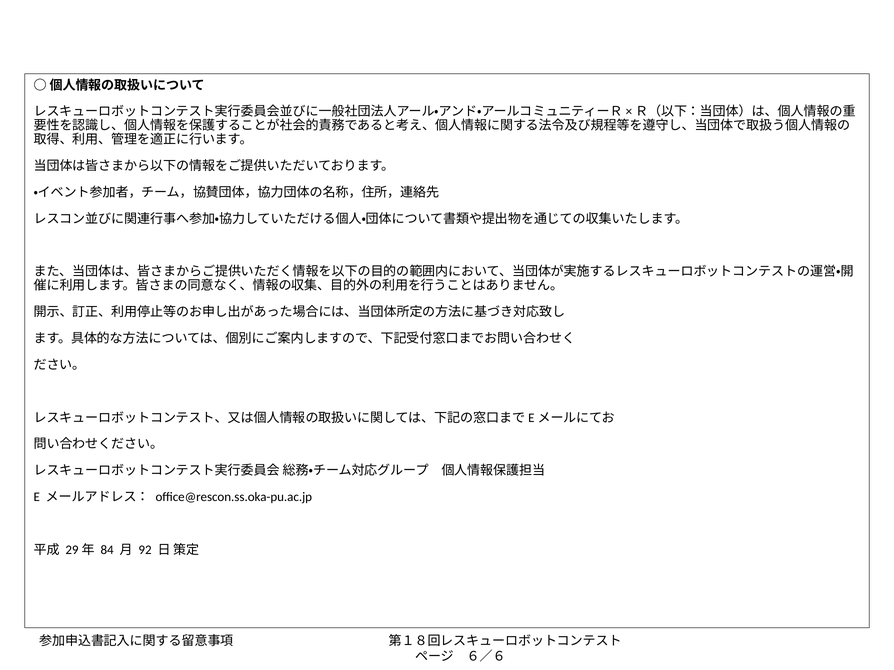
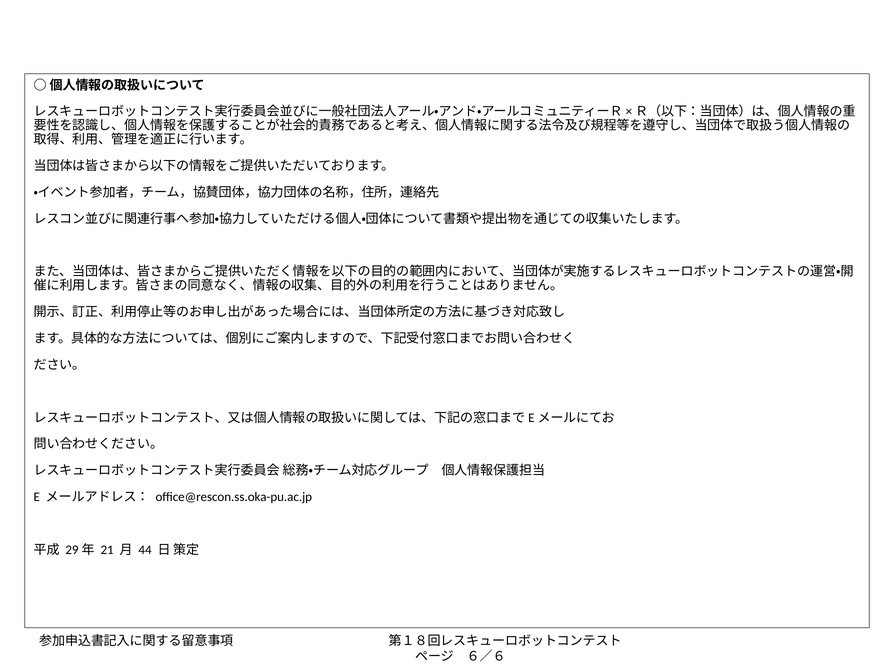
84: 84 -> 21
92: 92 -> 44
